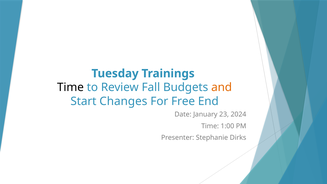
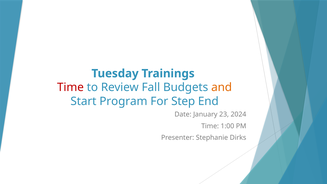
Time at (70, 87) colour: black -> red
Changes: Changes -> Program
Free: Free -> Step
